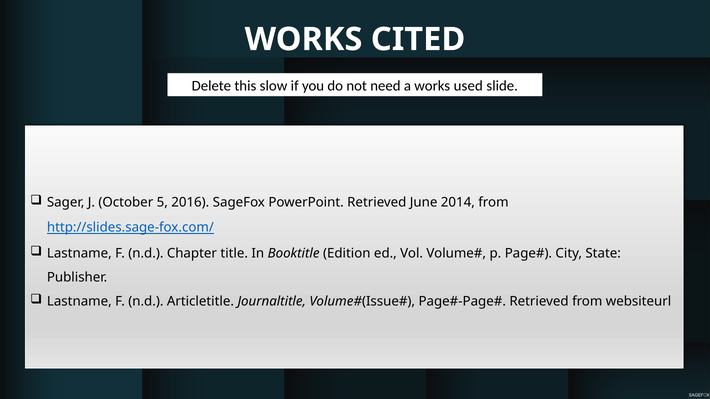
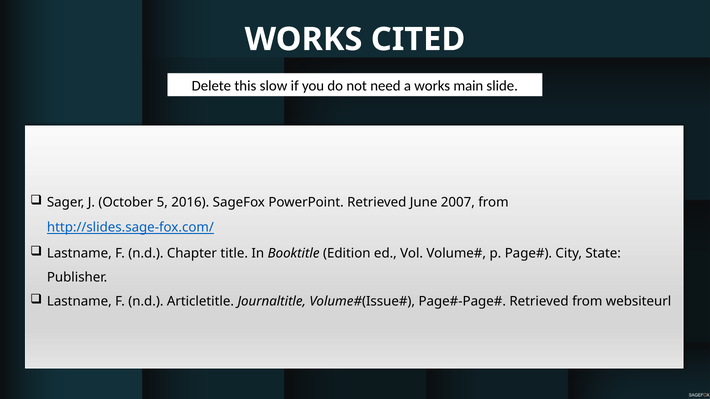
used: used -> main
2014: 2014 -> 2007
